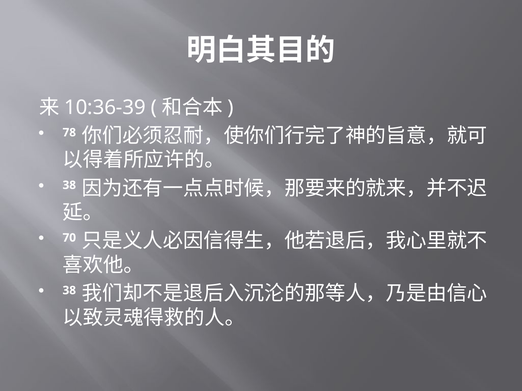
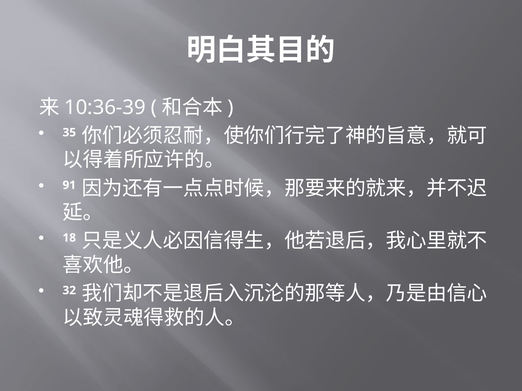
78: 78 -> 35
38 at (69, 185): 38 -> 91
70: 70 -> 18
38 at (69, 291): 38 -> 32
